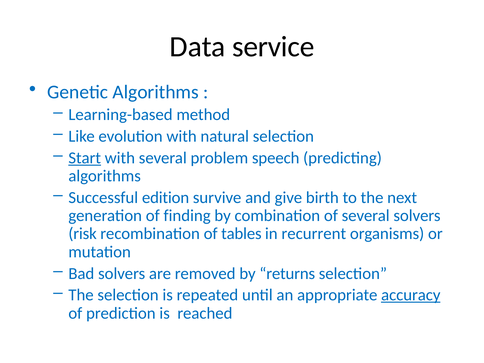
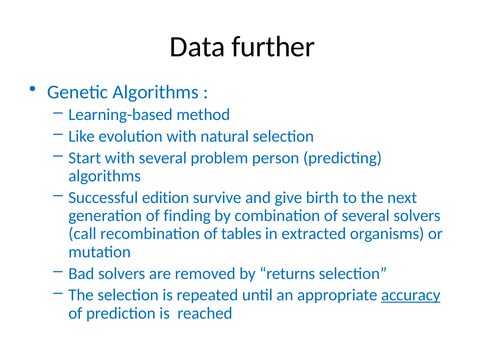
service: service -> further
Start underline: present -> none
speech: speech -> person
risk: risk -> call
recurrent: recurrent -> extracted
